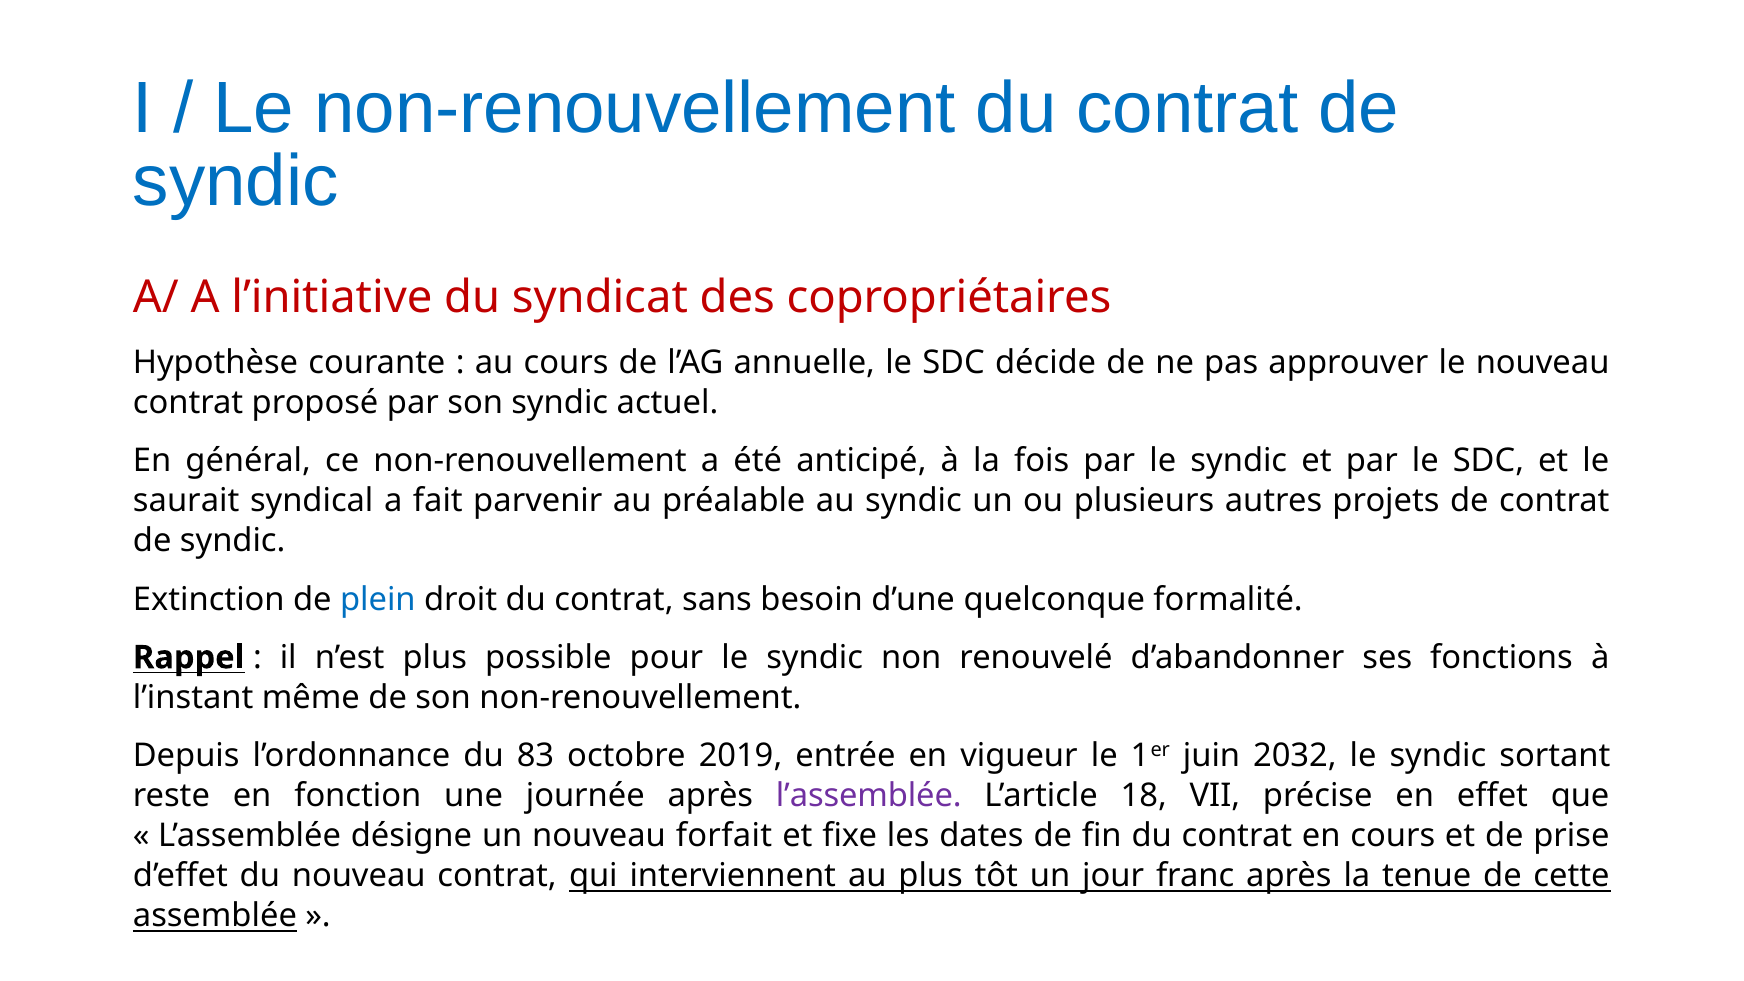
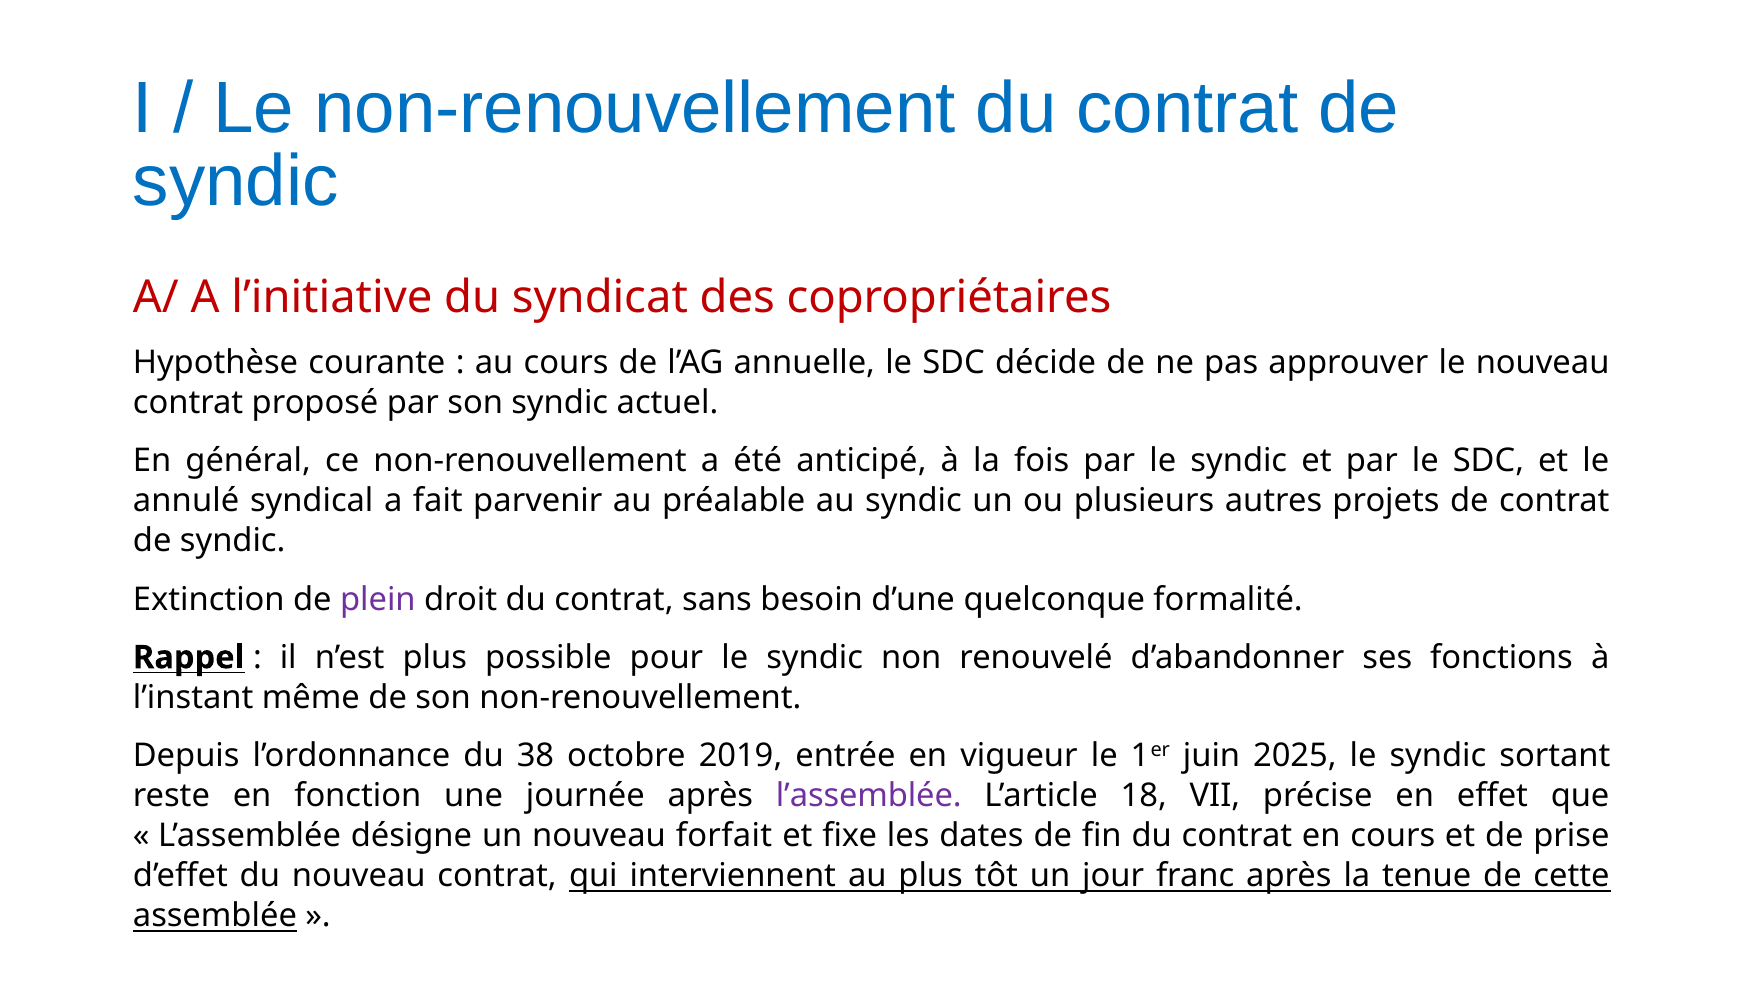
saurait: saurait -> annulé
plein colour: blue -> purple
83: 83 -> 38
2032: 2032 -> 2025
